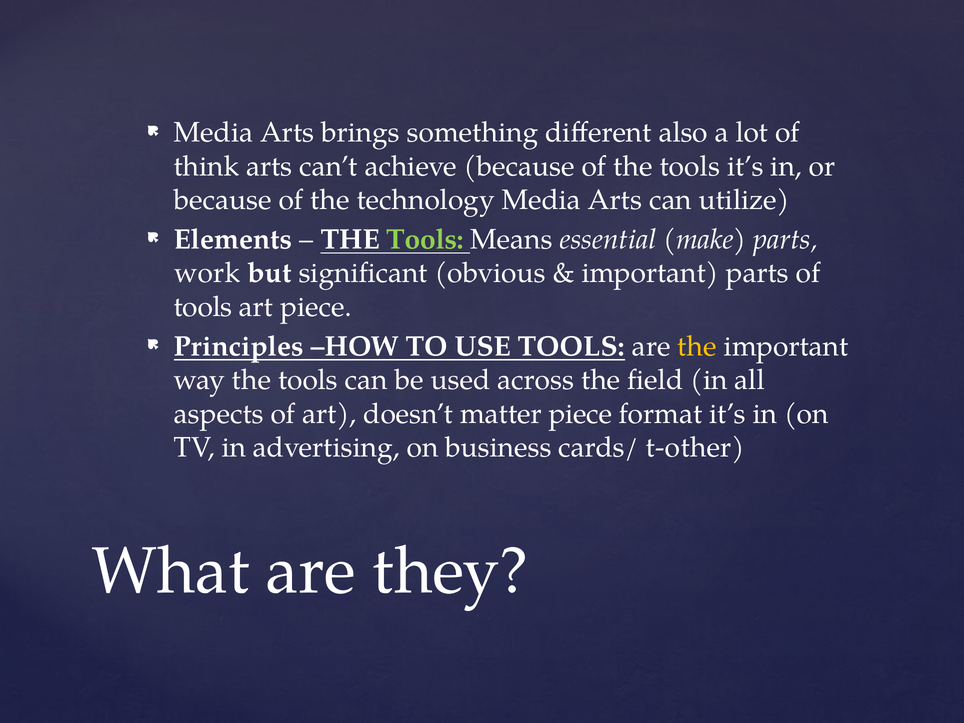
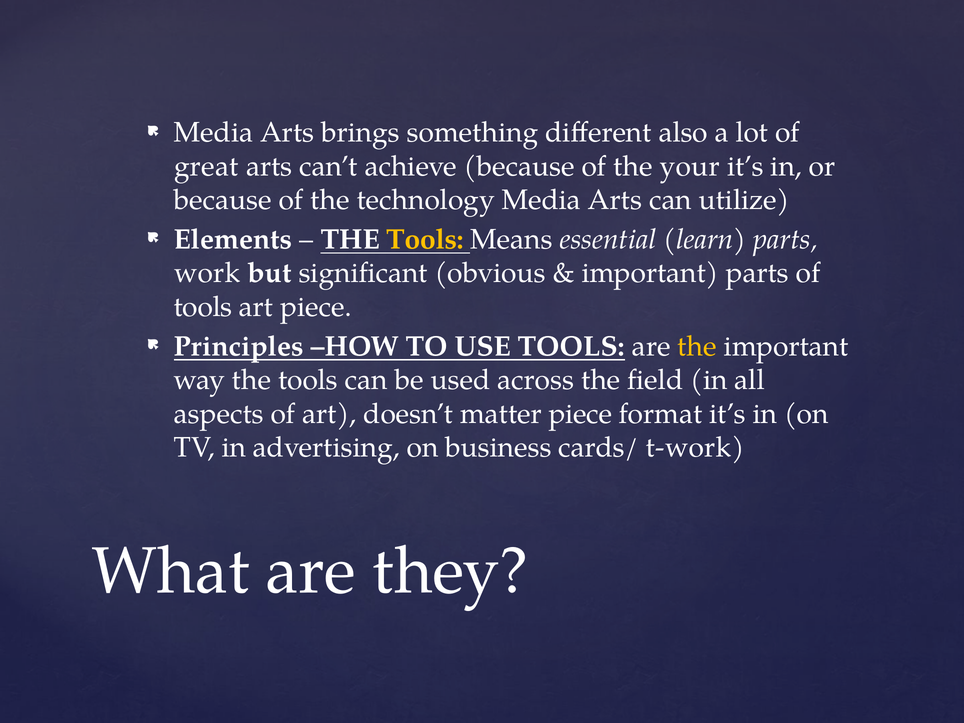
think: think -> great
of the tools: tools -> your
Tools at (425, 239) colour: light green -> yellow
make: make -> learn
t-other: t-other -> t-work
